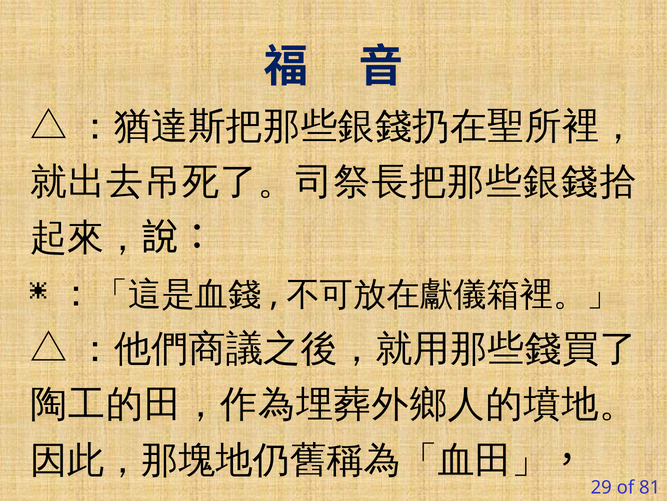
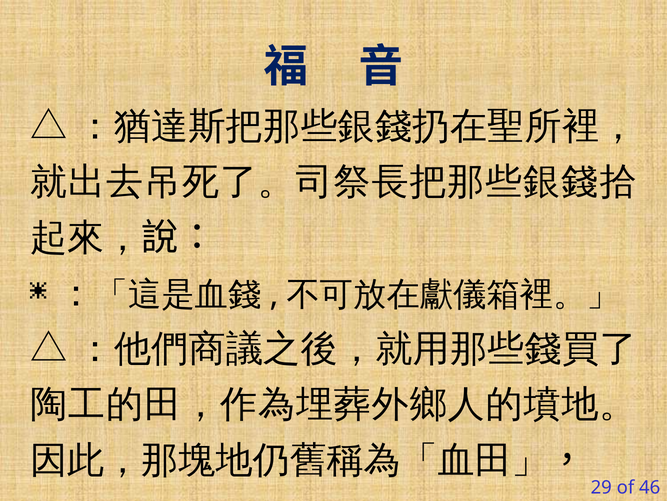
81: 81 -> 46
